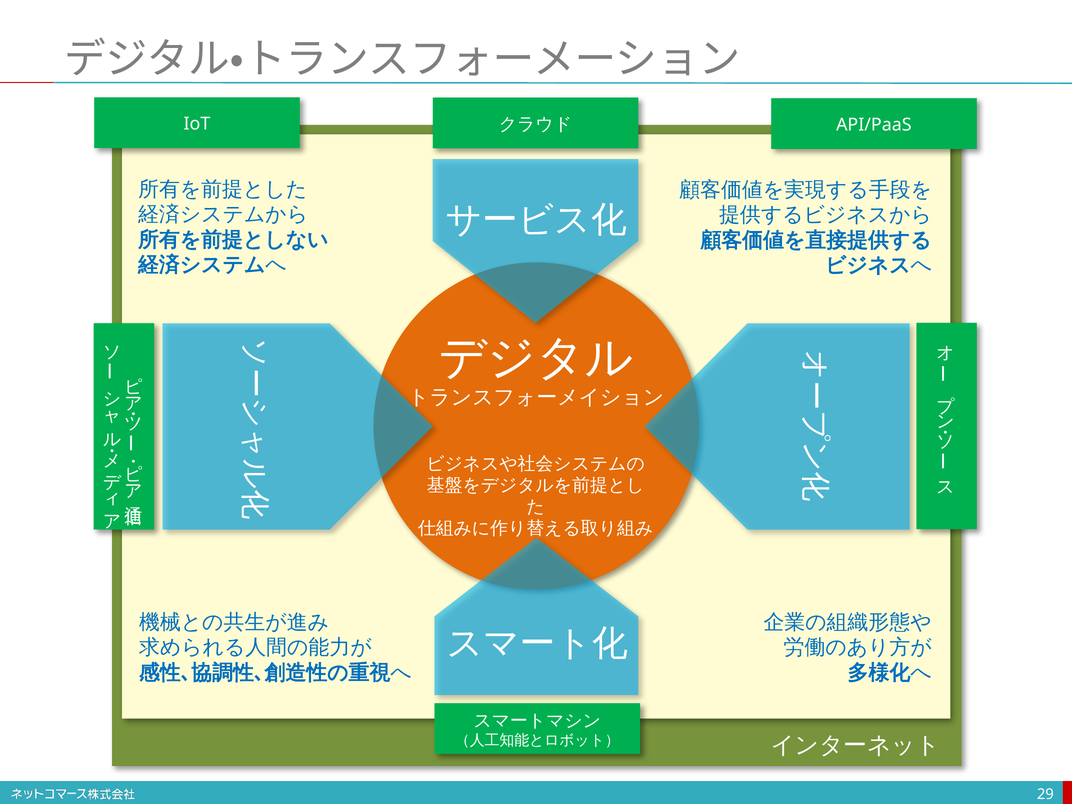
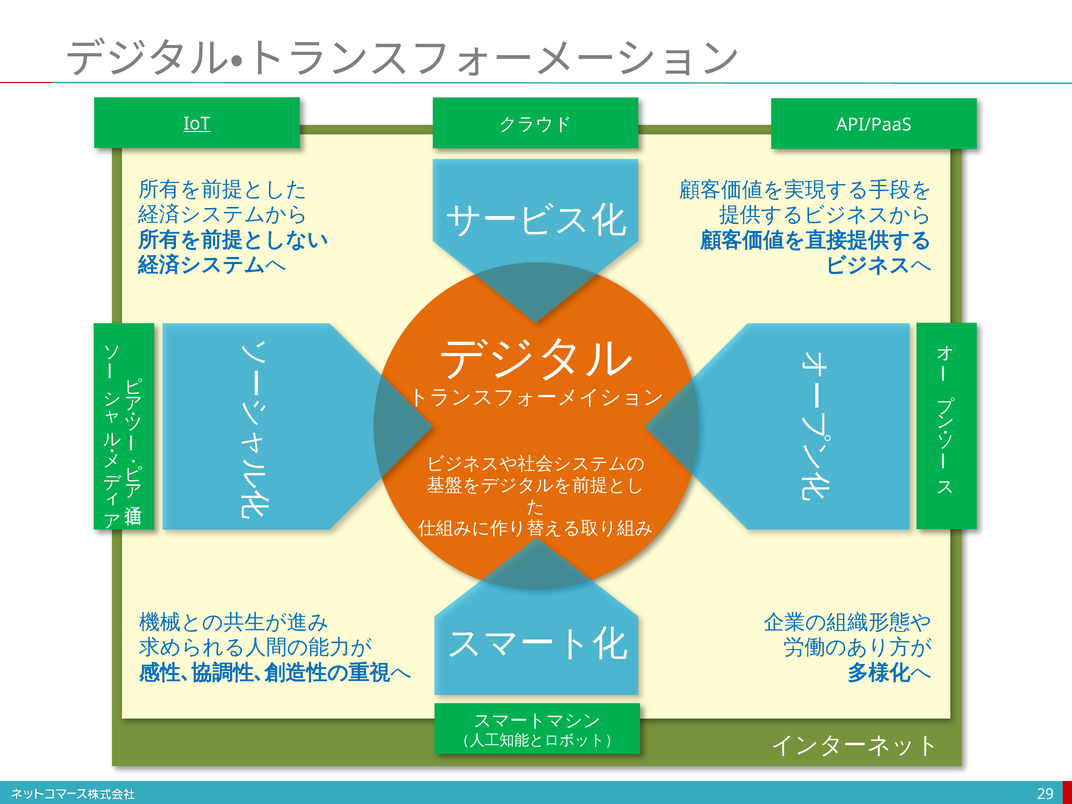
IoT underline: none -> present
